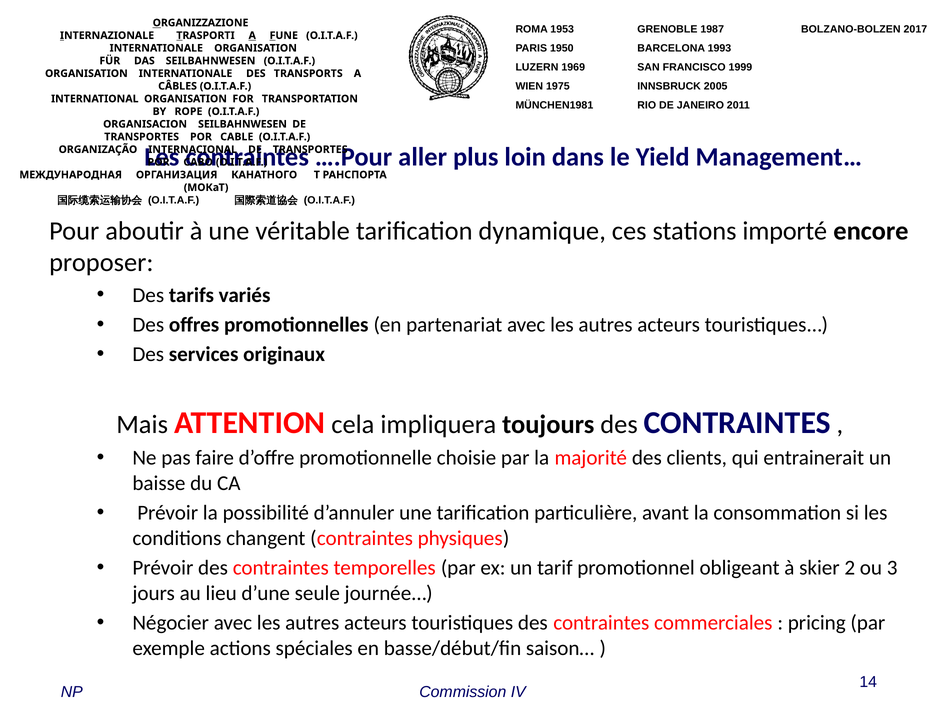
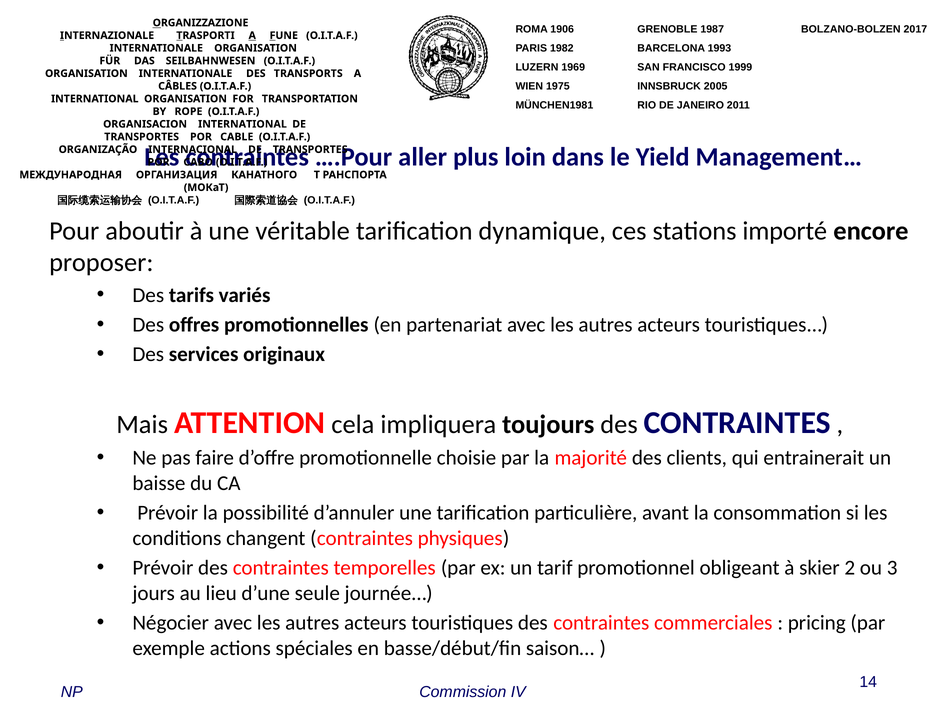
1953: 1953 -> 1906
1950: 1950 -> 1982
ORGANISACION SEILBAHNWESEN: SEILBAHNWESEN -> INTERNATIONAL
